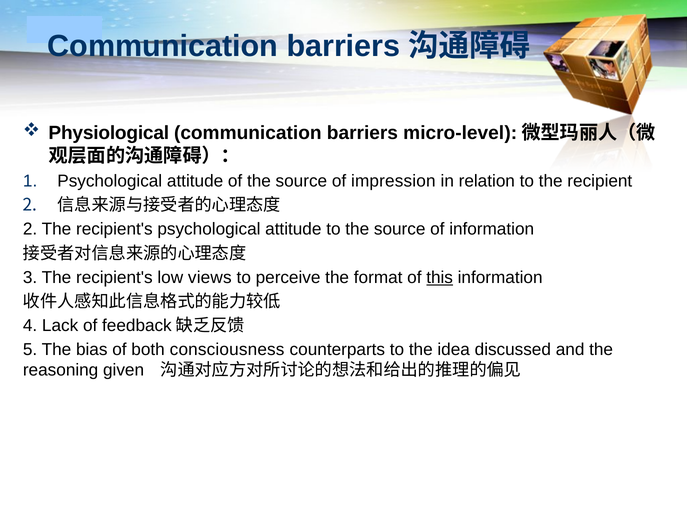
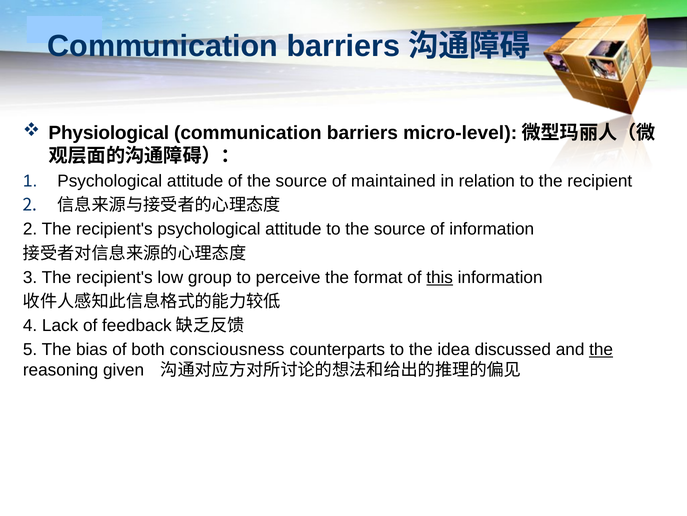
impression: impression -> maintained
views: views -> group
the at (601, 349) underline: none -> present
